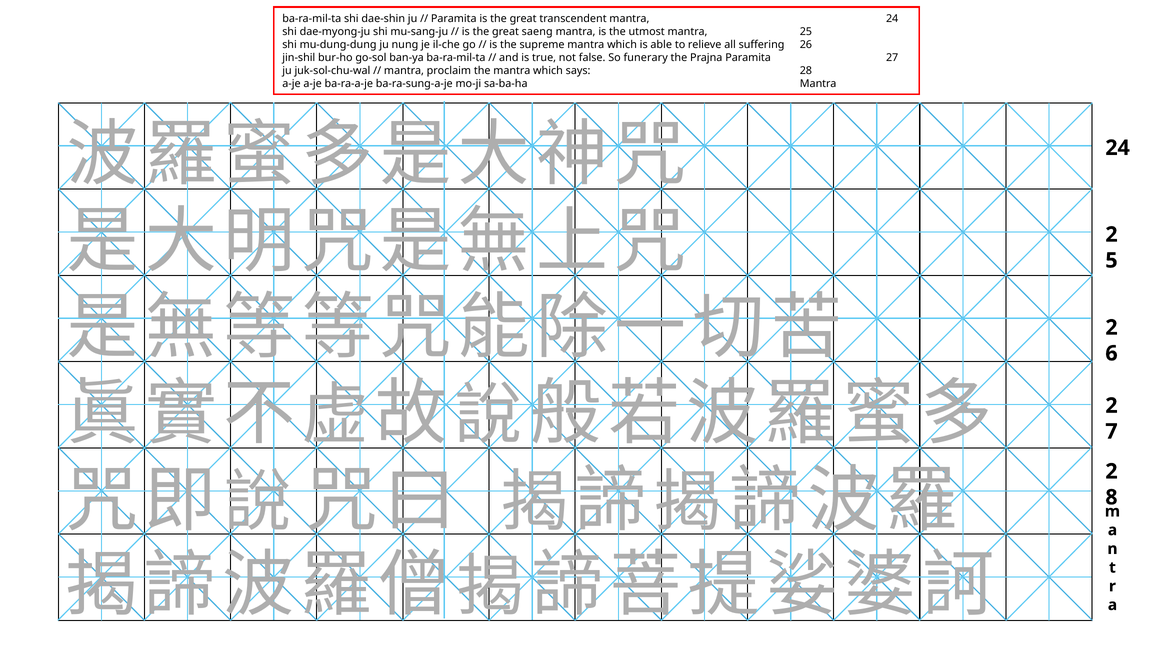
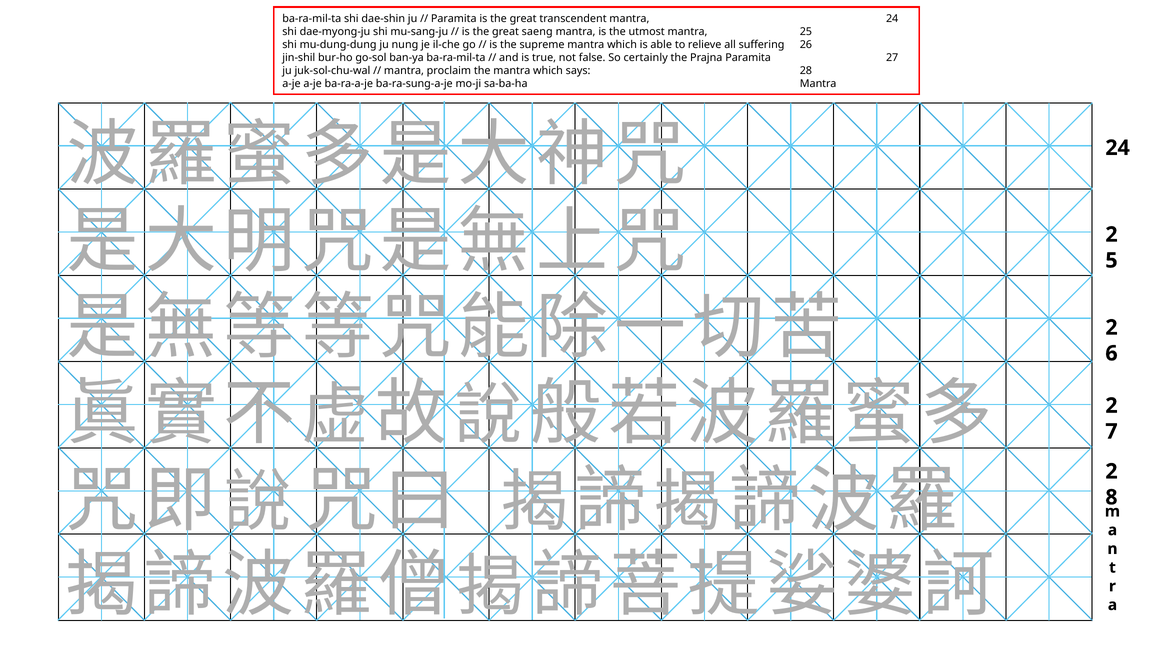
funerary: funerary -> certainly
